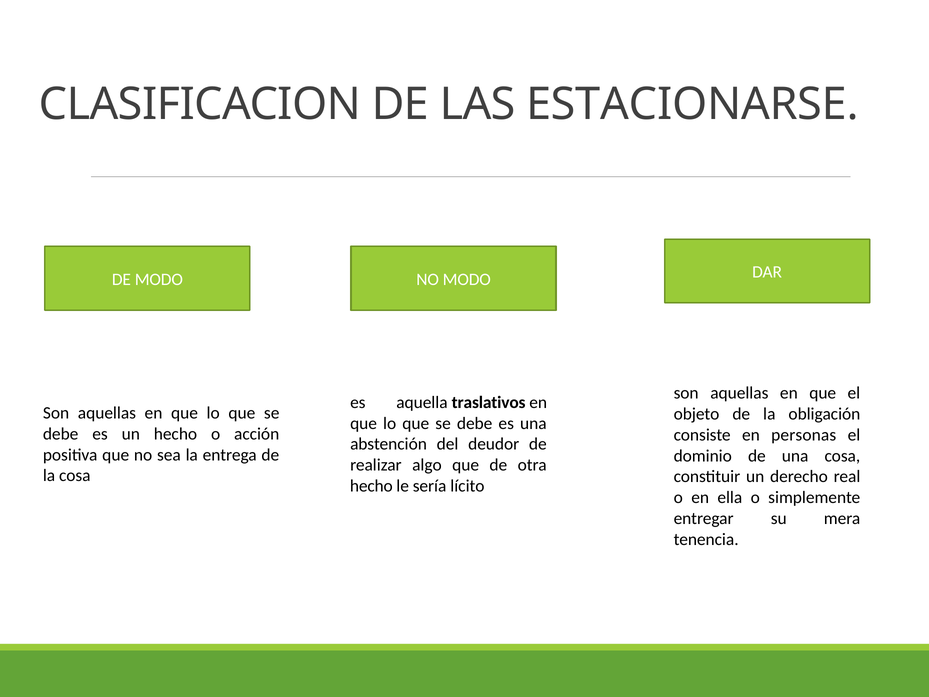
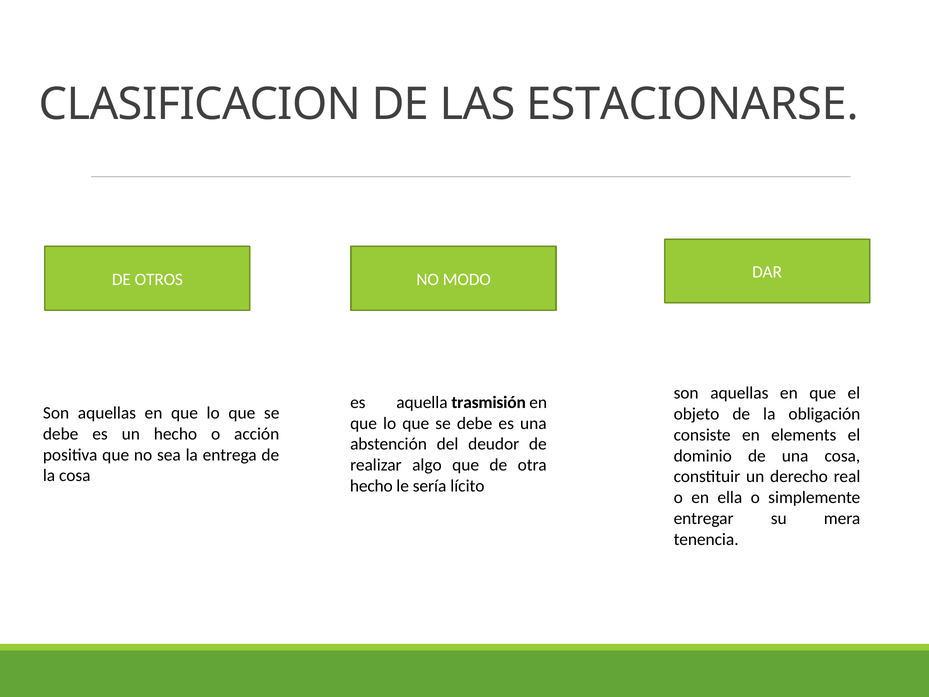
DE MODO: MODO -> OTROS
traslativos: traslativos -> trasmisión
personas: personas -> elements
